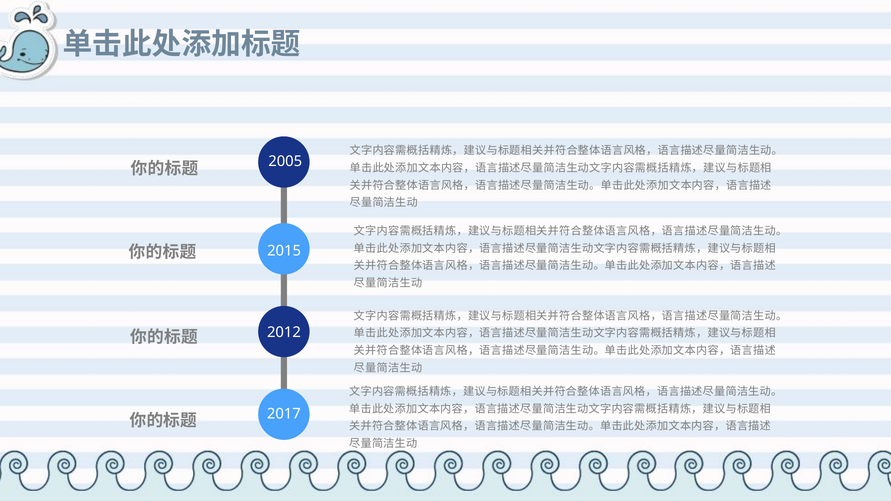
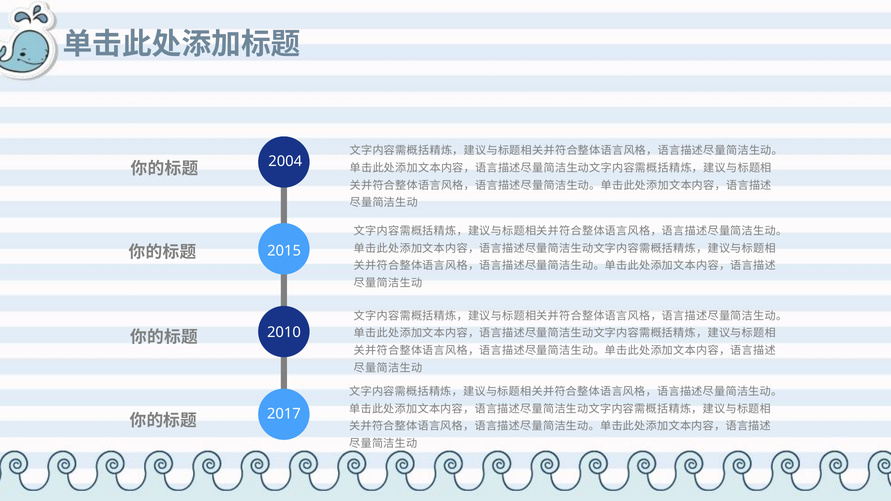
2005: 2005 -> 2004
2012: 2012 -> 2010
